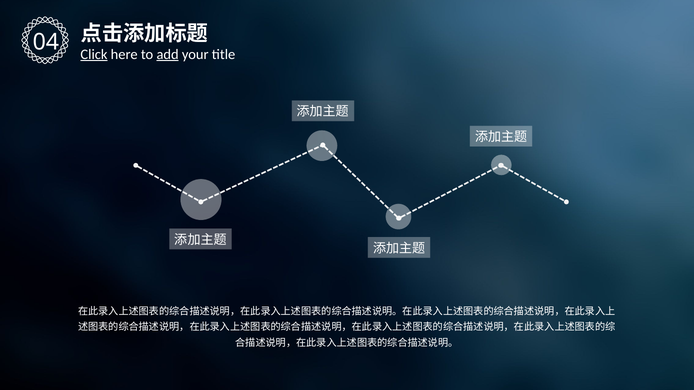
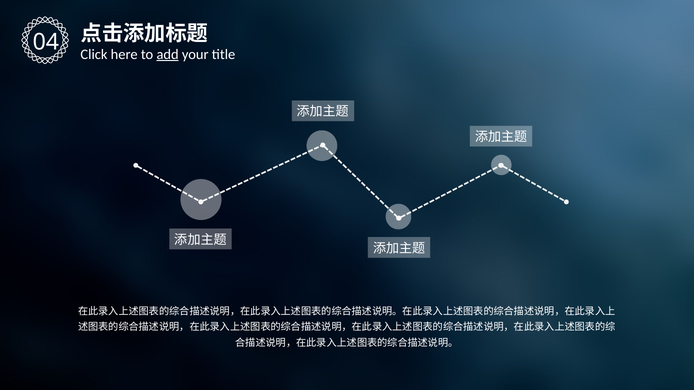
Click underline: present -> none
